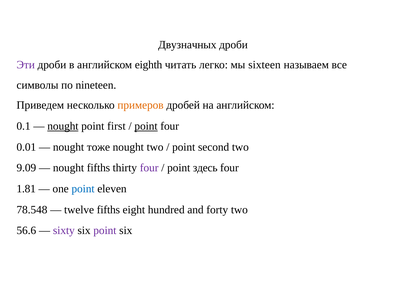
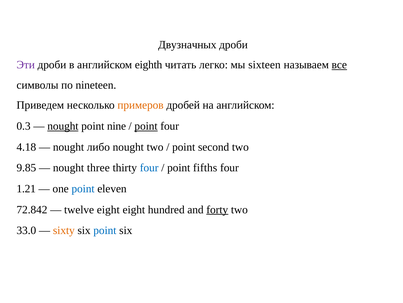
все underline: none -> present
0.1: 0.1 -> 0.3
first: first -> nine
0.01: 0.01 -> 4.18
тоже: тоже -> либо
9.09: 9.09 -> 9.85
nought fifths: fifths -> three
four at (149, 167) colour: purple -> blue
здесь: здесь -> fifths
1.81: 1.81 -> 1.21
78.548: 78.548 -> 72.842
twelve fifths: fifths -> eight
forty underline: none -> present
56.6: 56.6 -> 33.0
sixty colour: purple -> orange
point at (105, 230) colour: purple -> blue
